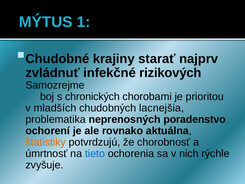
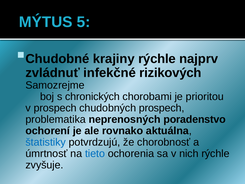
1: 1 -> 5
krajiny starať: starať -> rýchle
v mladších: mladších -> prospech
chudobných lacnejšia: lacnejšia -> prospech
štatistiky colour: orange -> blue
